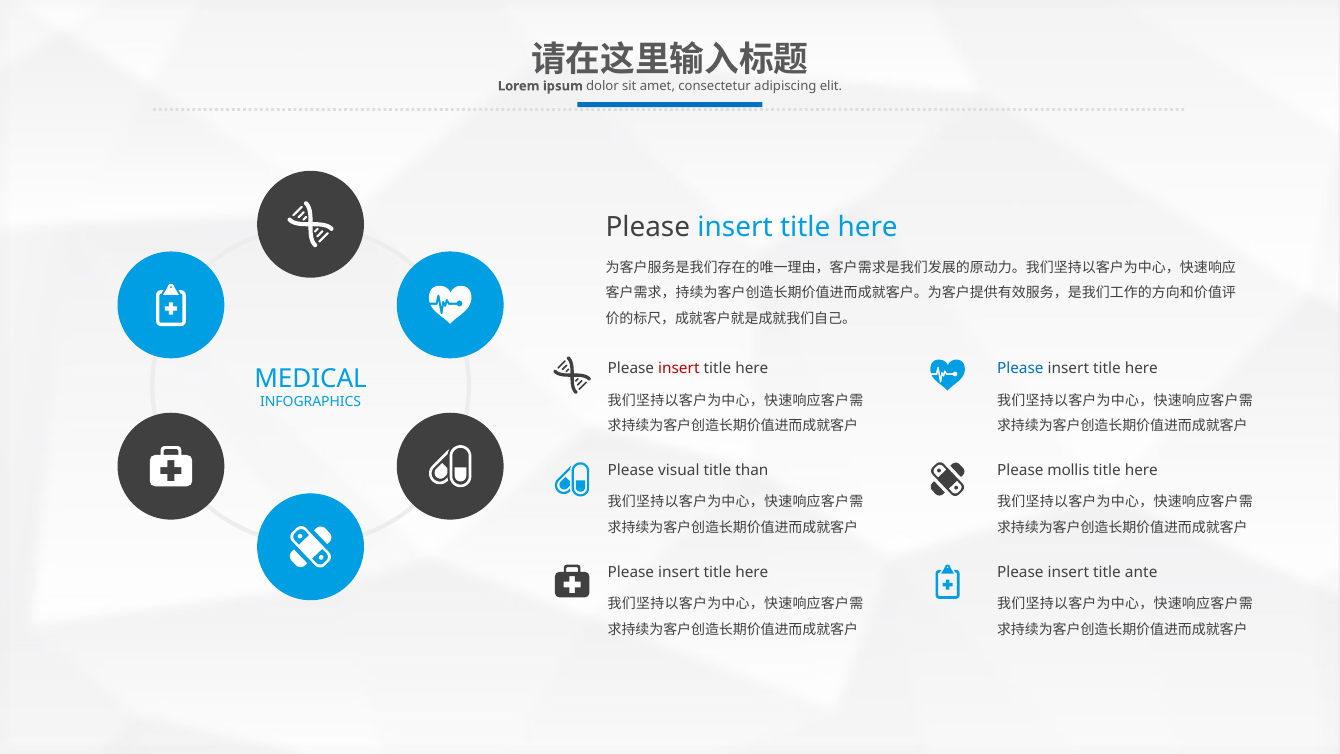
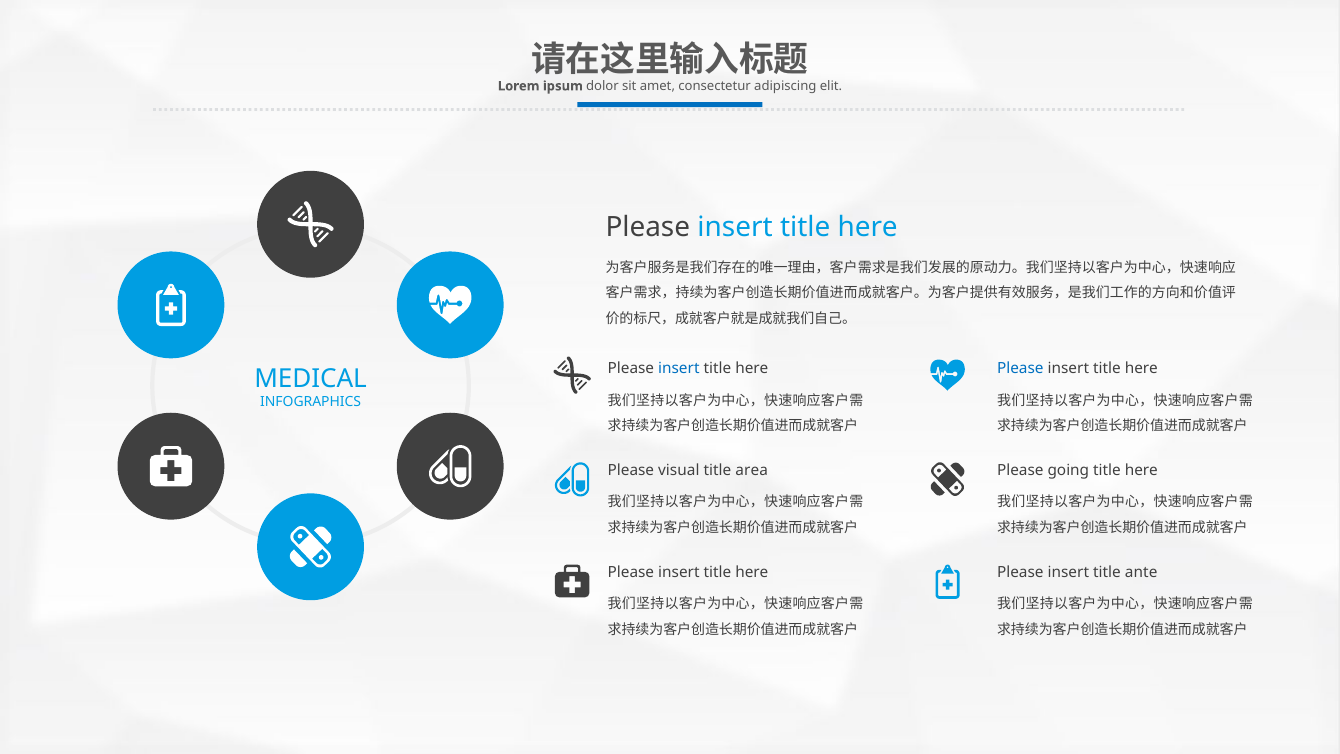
insert at (679, 368) colour: red -> blue
than: than -> area
mollis: mollis -> going
